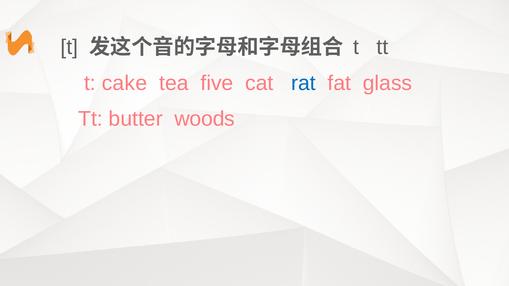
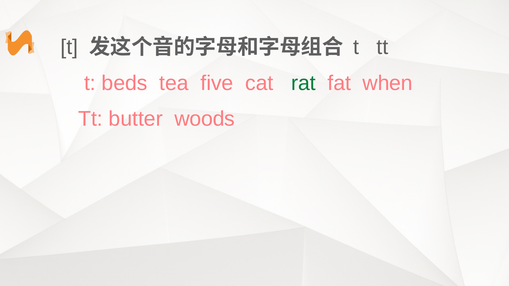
cake: cake -> beds
rat colour: blue -> green
glass: glass -> when
